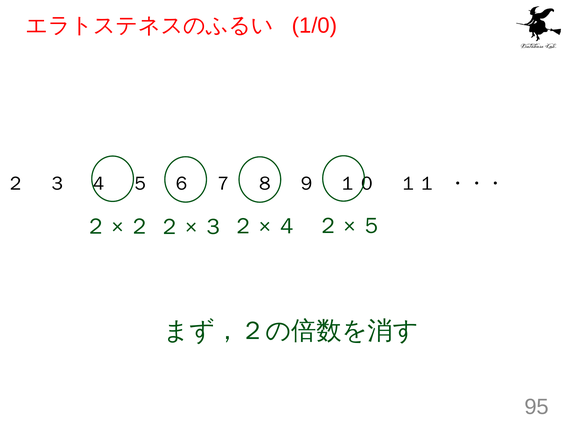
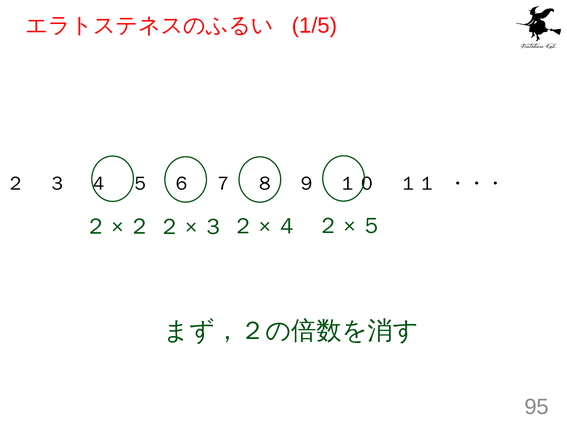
1/0: 1/0 -> 1/5
